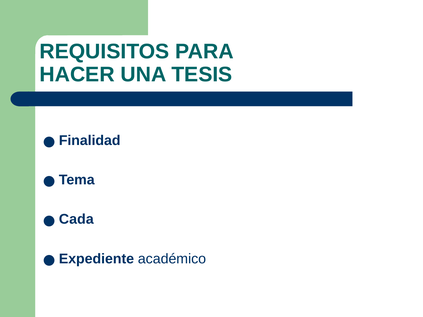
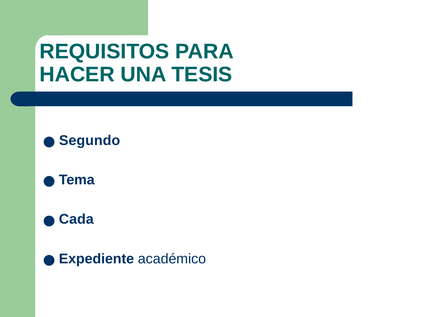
Finalidad: Finalidad -> Segundo
